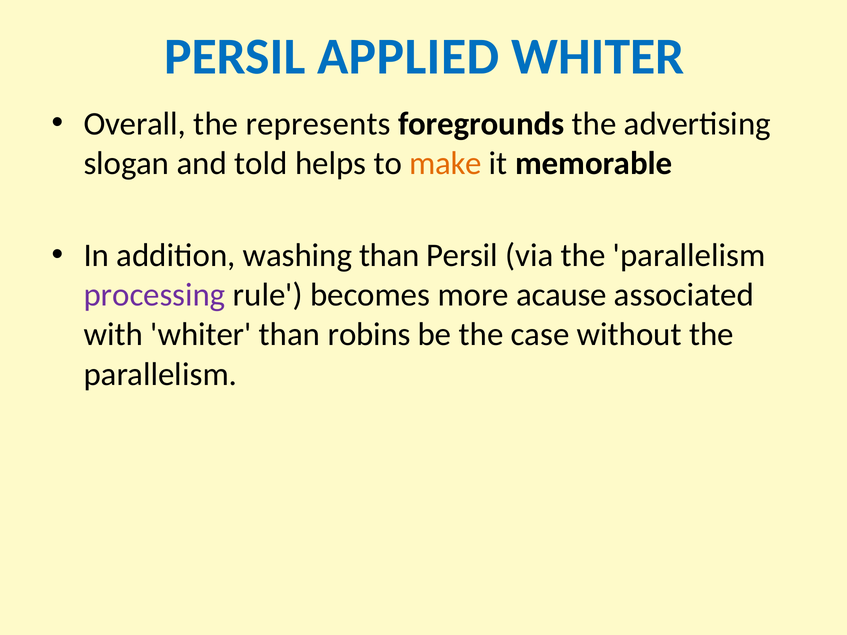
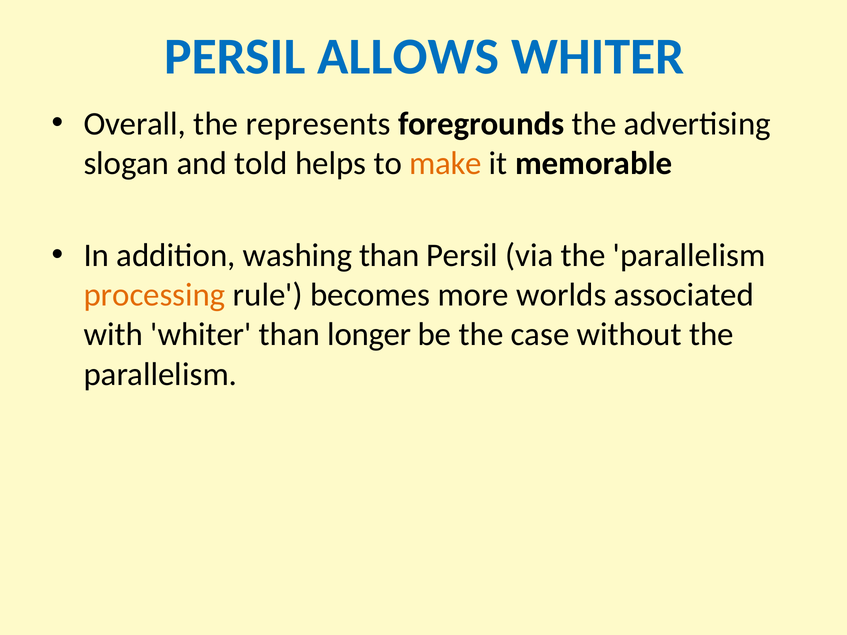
APPLIED: APPLIED -> ALLOWS
processing colour: purple -> orange
acause: acause -> worlds
robins: robins -> longer
